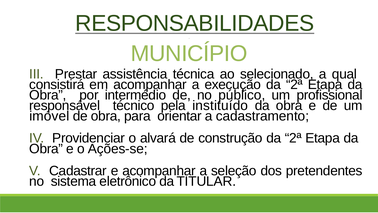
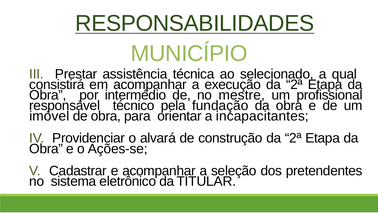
público: público -> mestre
instituído: instituído -> fundação
cadastramento: cadastramento -> incapacitantes
